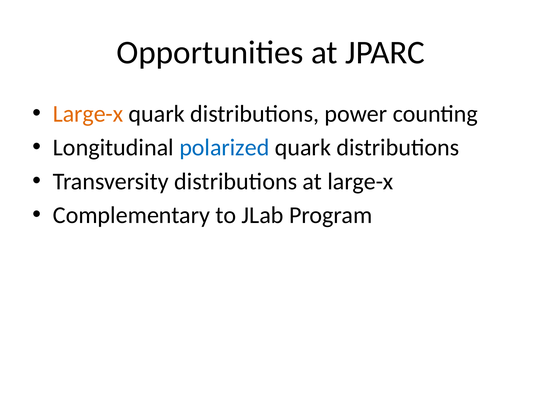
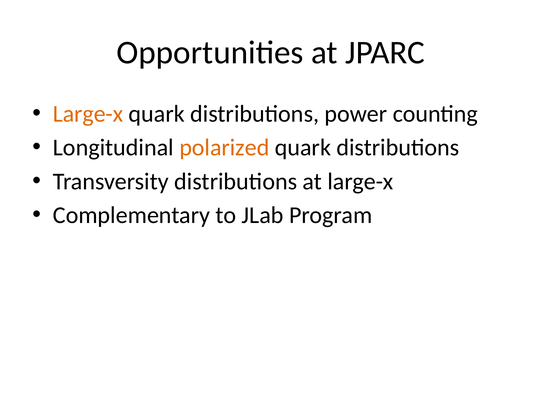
polarized colour: blue -> orange
